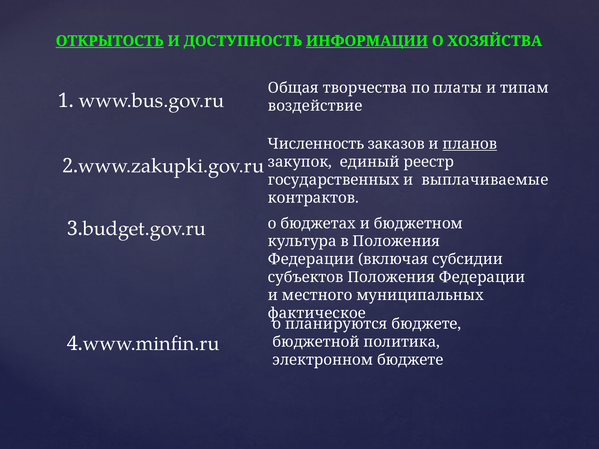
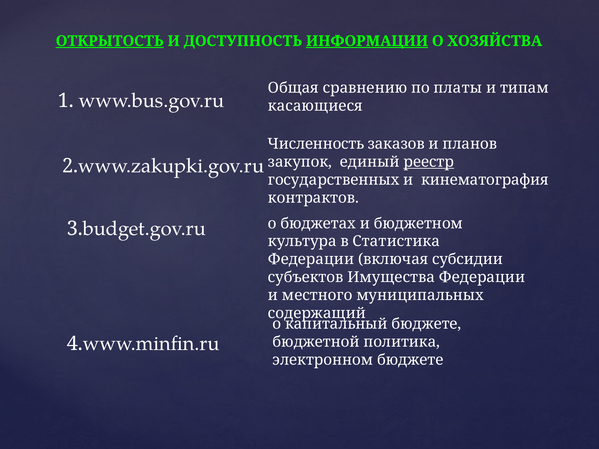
творчества: творчества -> сравнению
воздействие: воздействие -> касающиеся
планов underline: present -> none
реестр underline: none -> present
выплачиваемые: выплачиваемые -> кинематография
в Положения: Положения -> Статистика
субъектов Положения: Положения -> Имущества
фактическое: фактическое -> содержащий
планируются: планируются -> капитальный
